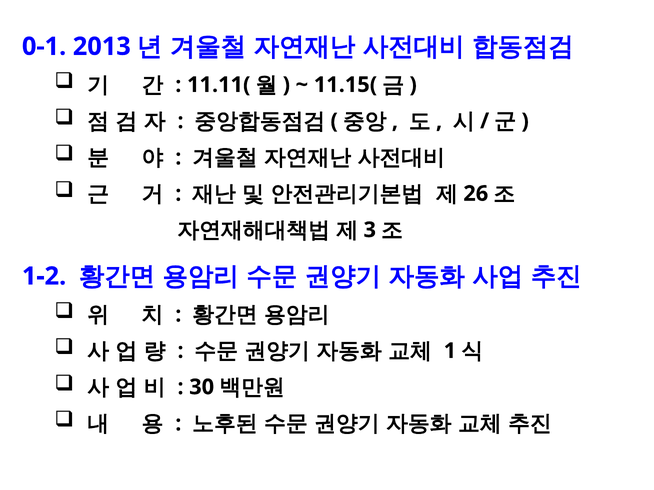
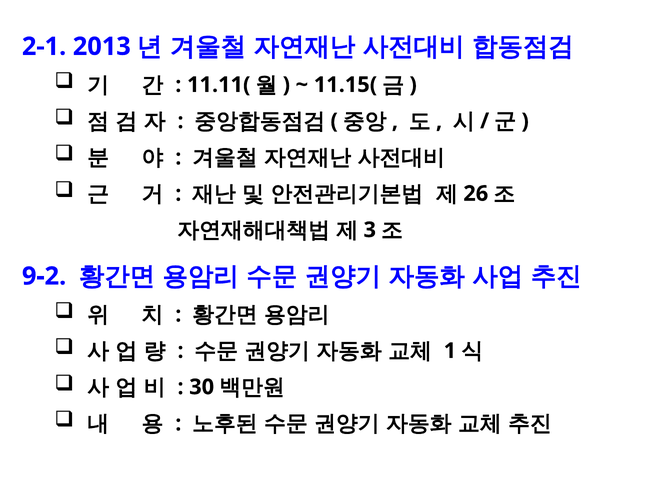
0-1: 0-1 -> 2-1
1-2: 1-2 -> 9-2
